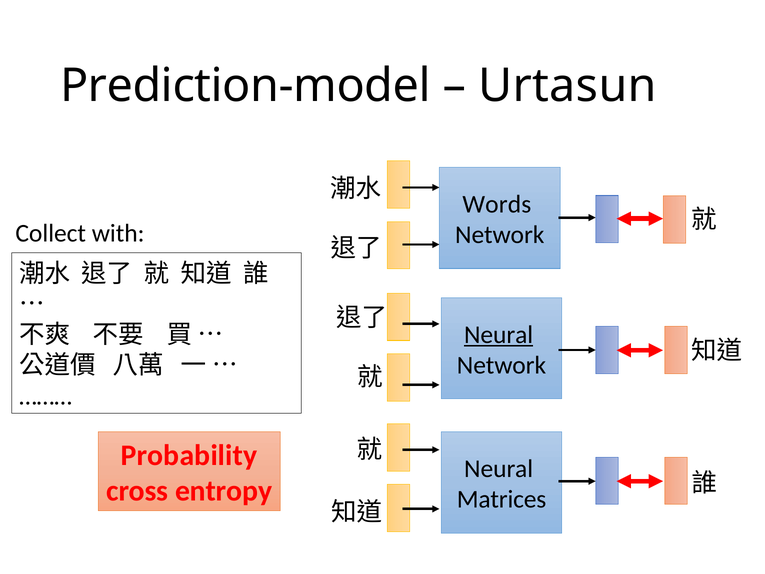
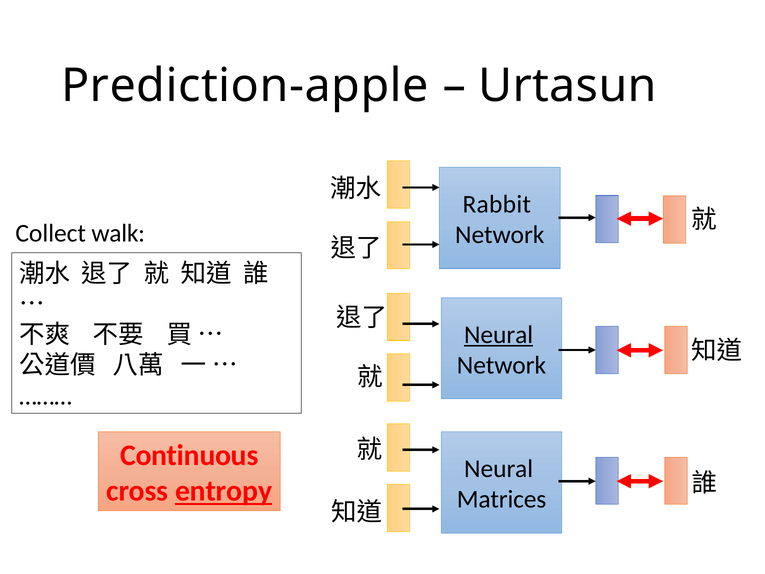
Prediction-model: Prediction-model -> Prediction-apple
Words: Words -> Rabbit
with: with -> walk
Probability: Probability -> Continuous
entropy underline: none -> present
